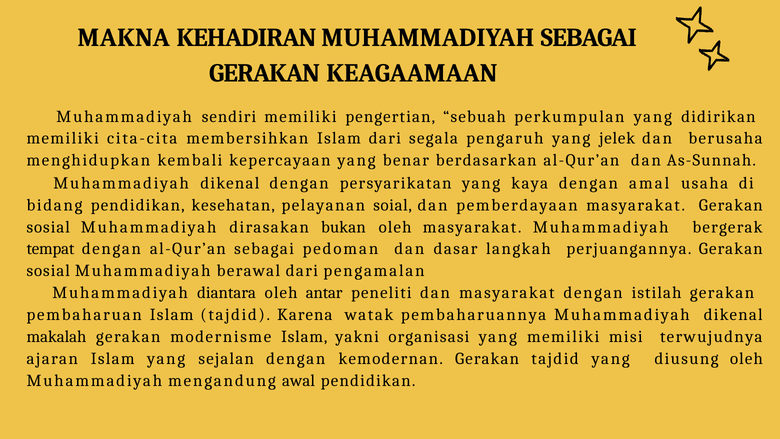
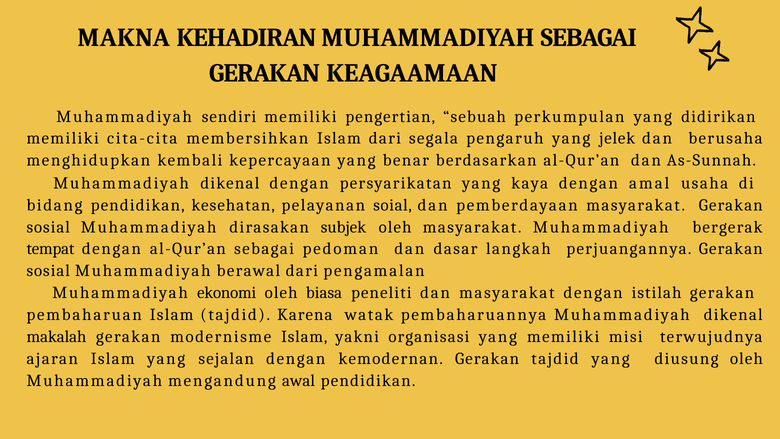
bukan: bukan -> subjek
diantara: diantara -> ekonomi
antar: antar -> biasa
